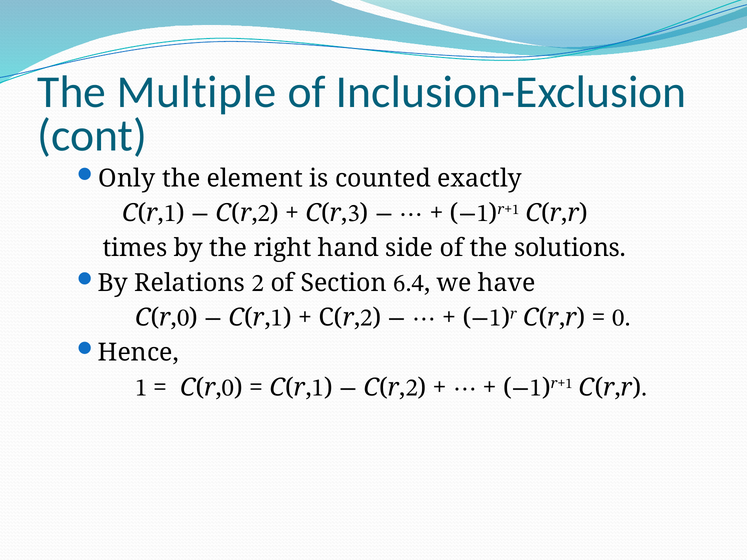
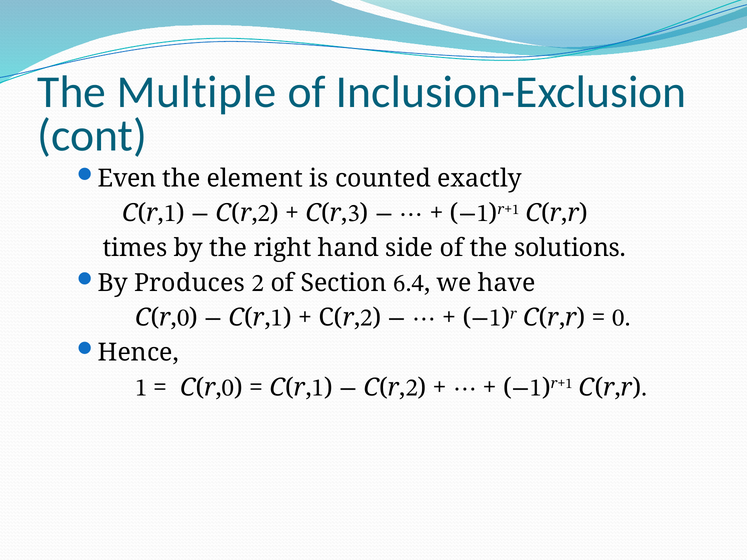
Only: Only -> Even
Relations: Relations -> Produces
